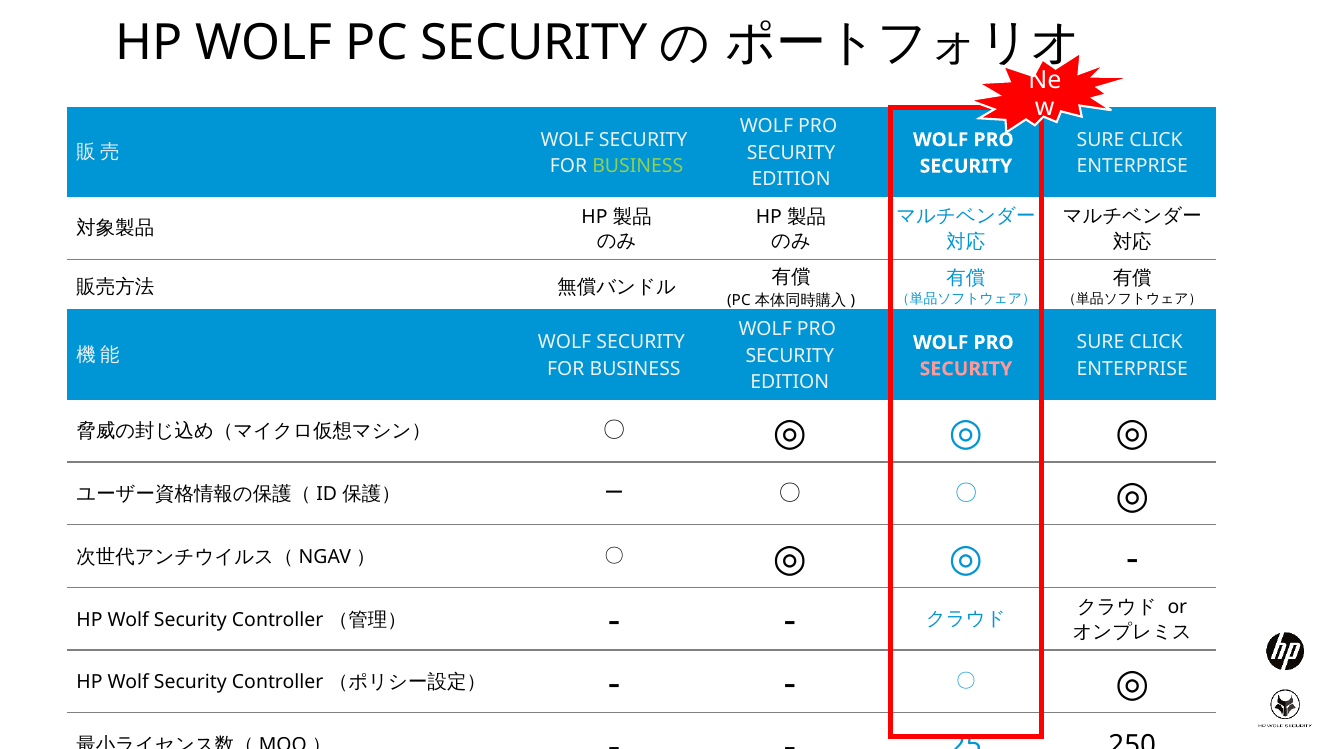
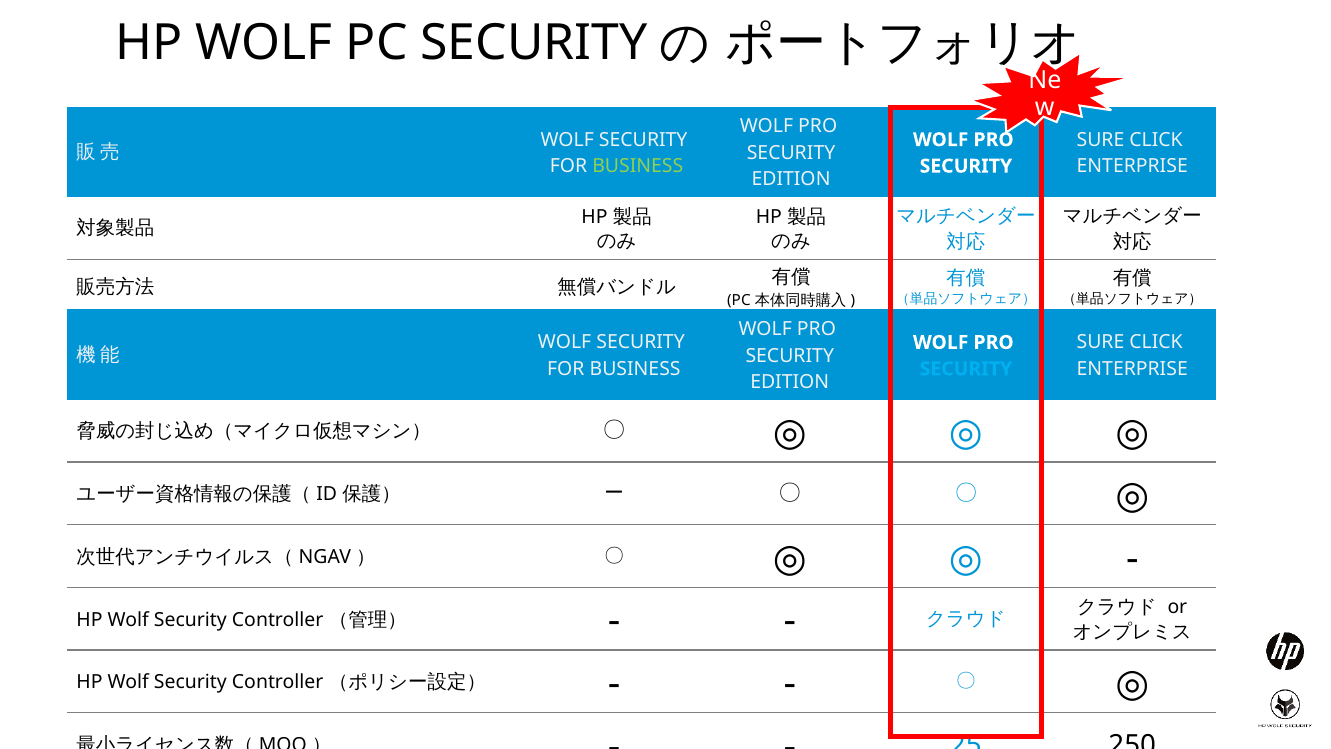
SECURITY at (966, 369) colour: pink -> light blue
